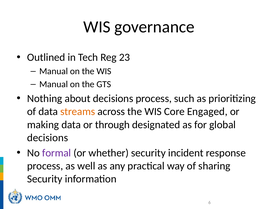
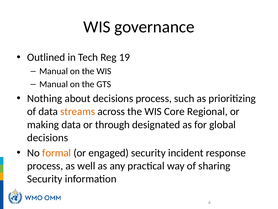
23: 23 -> 19
Engaged: Engaged -> Regional
formal colour: purple -> orange
whether: whether -> engaged
